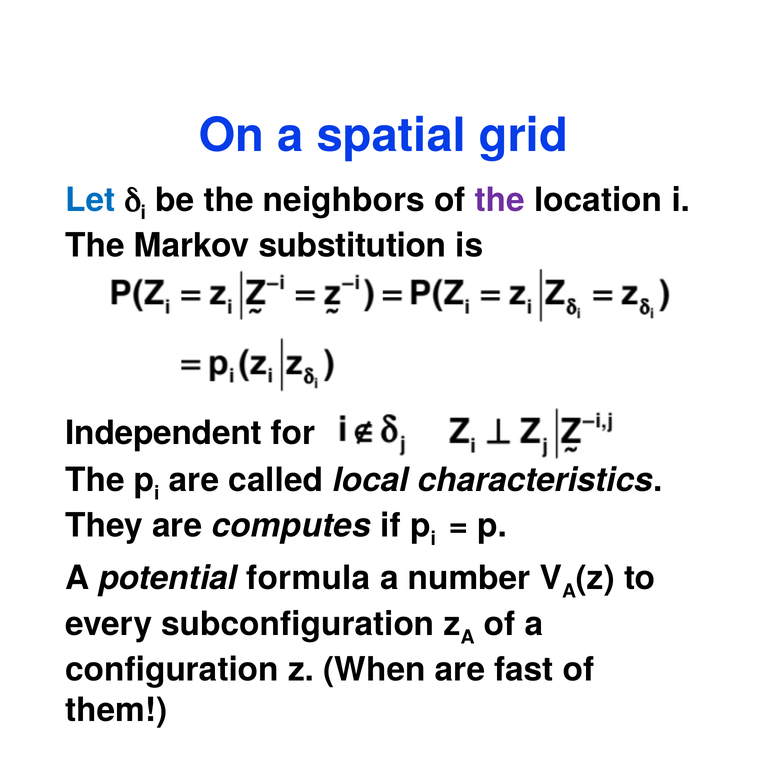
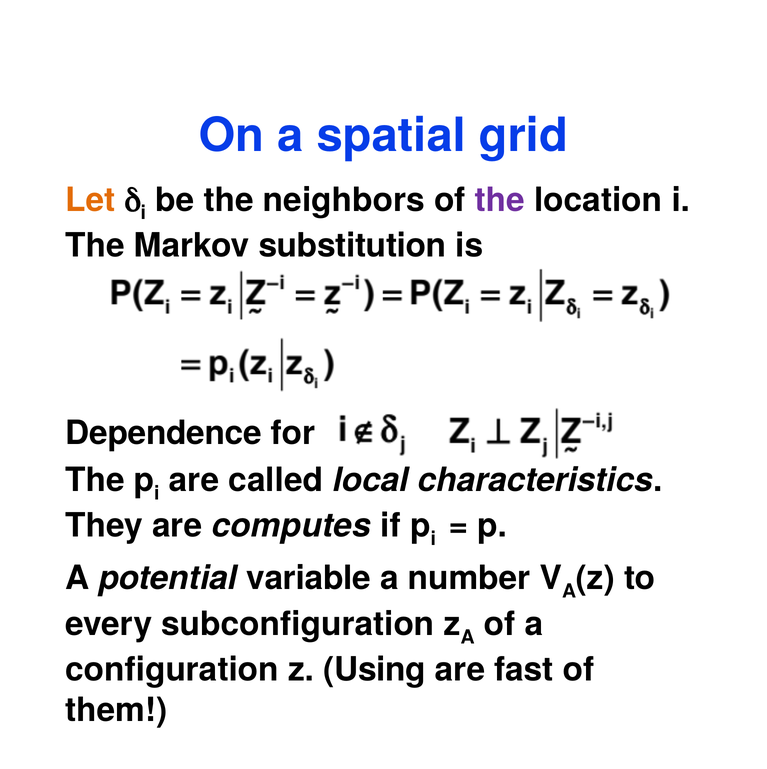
Let colour: blue -> orange
Independent: Independent -> Dependence
formula: formula -> variable
When: When -> Using
